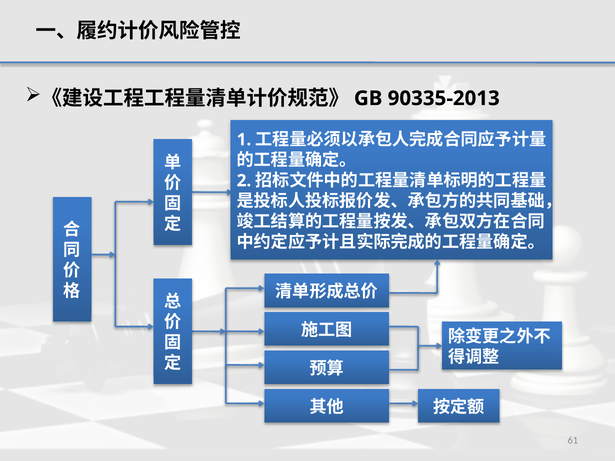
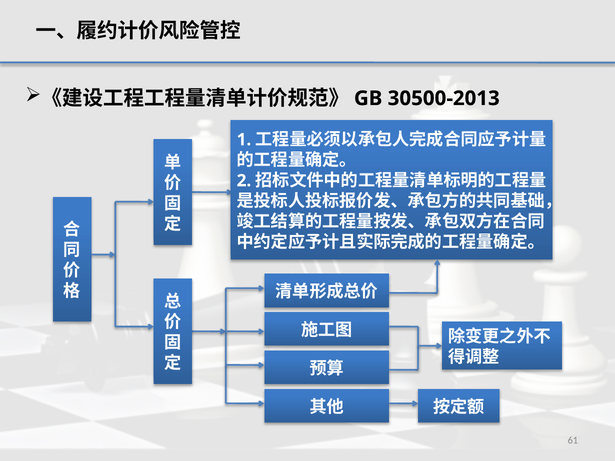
90335-2013: 90335-2013 -> 30500-2013
